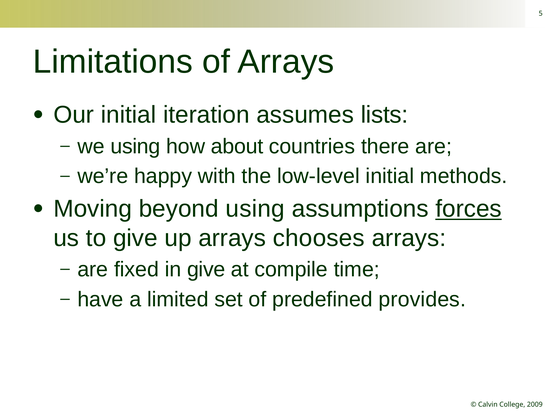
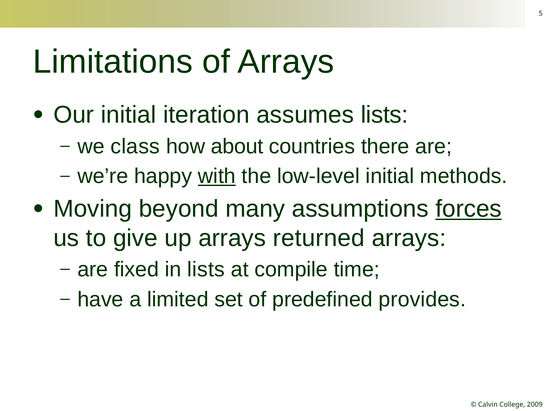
we using: using -> class
with underline: none -> present
beyond using: using -> many
chooses: chooses -> returned
in give: give -> lists
